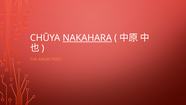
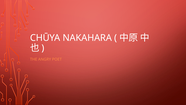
NAKAHARA underline: present -> none
